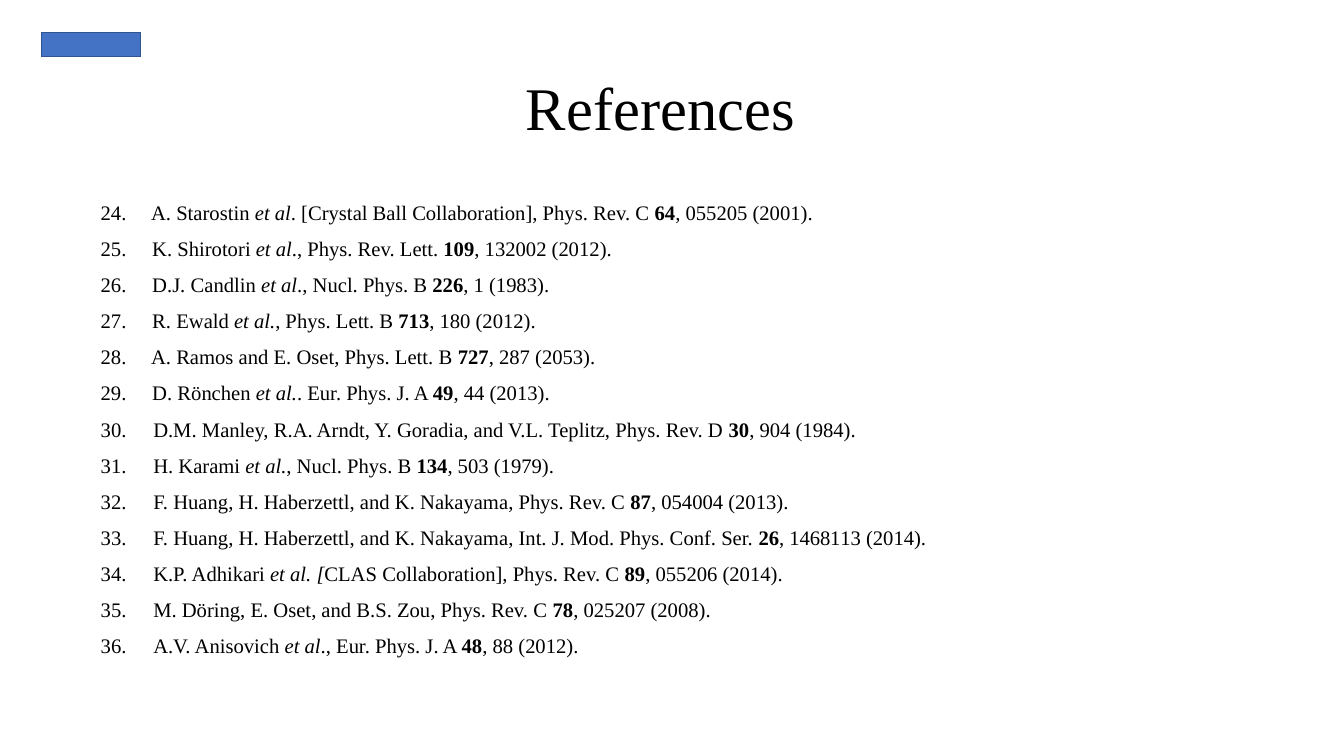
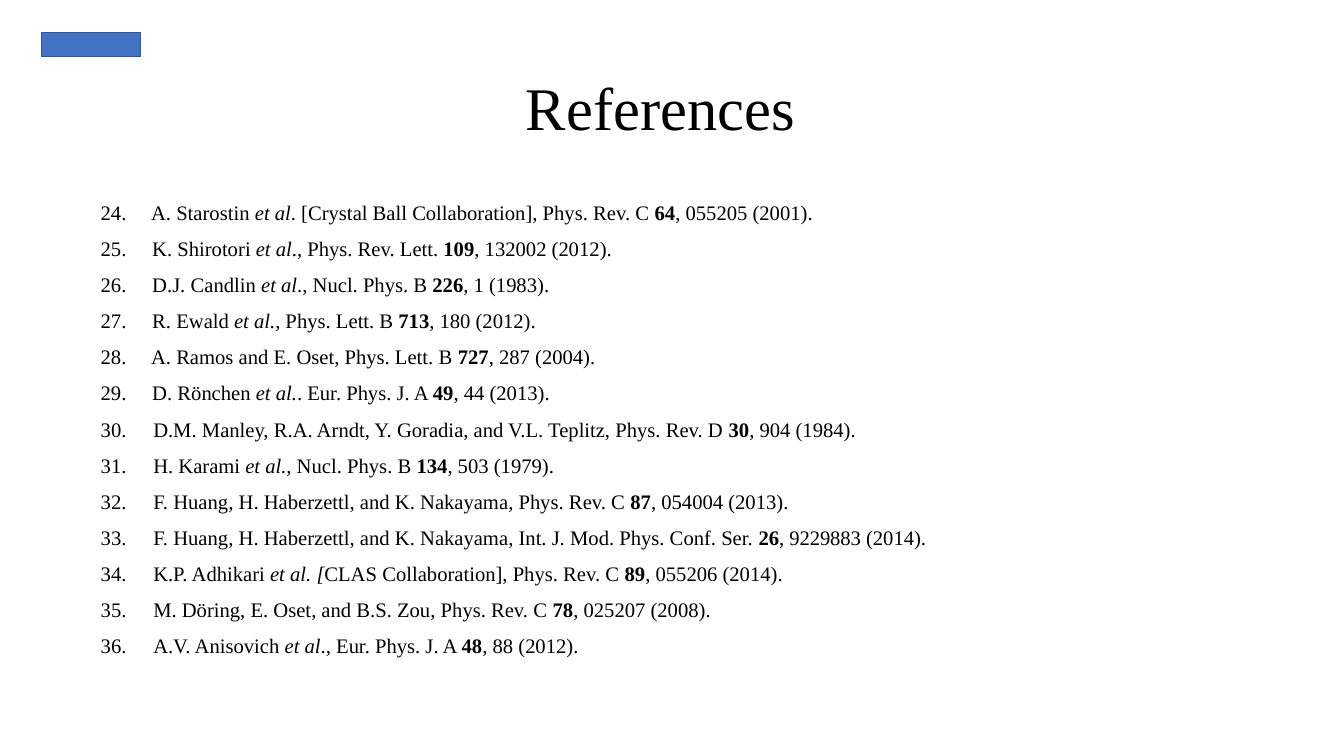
2053: 2053 -> 2004
1468113: 1468113 -> 9229883
